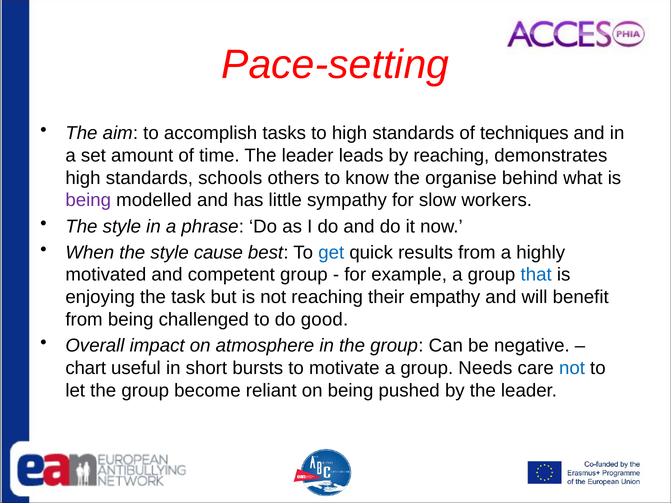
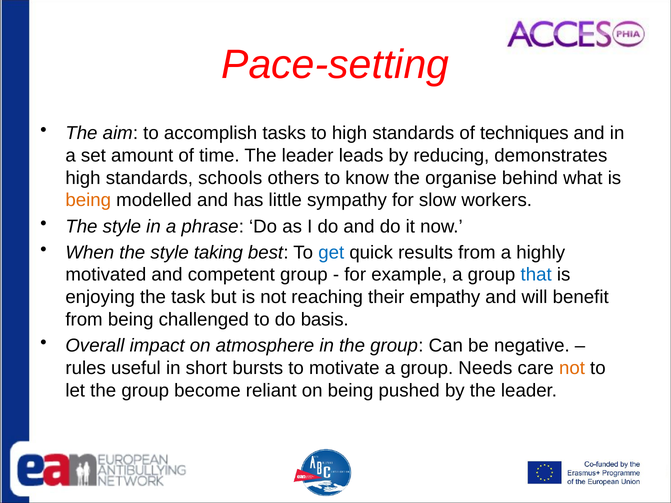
by reaching: reaching -> reducing
being at (88, 200) colour: purple -> orange
cause: cause -> taking
good: good -> basis
chart: chart -> rules
not at (572, 368) colour: blue -> orange
